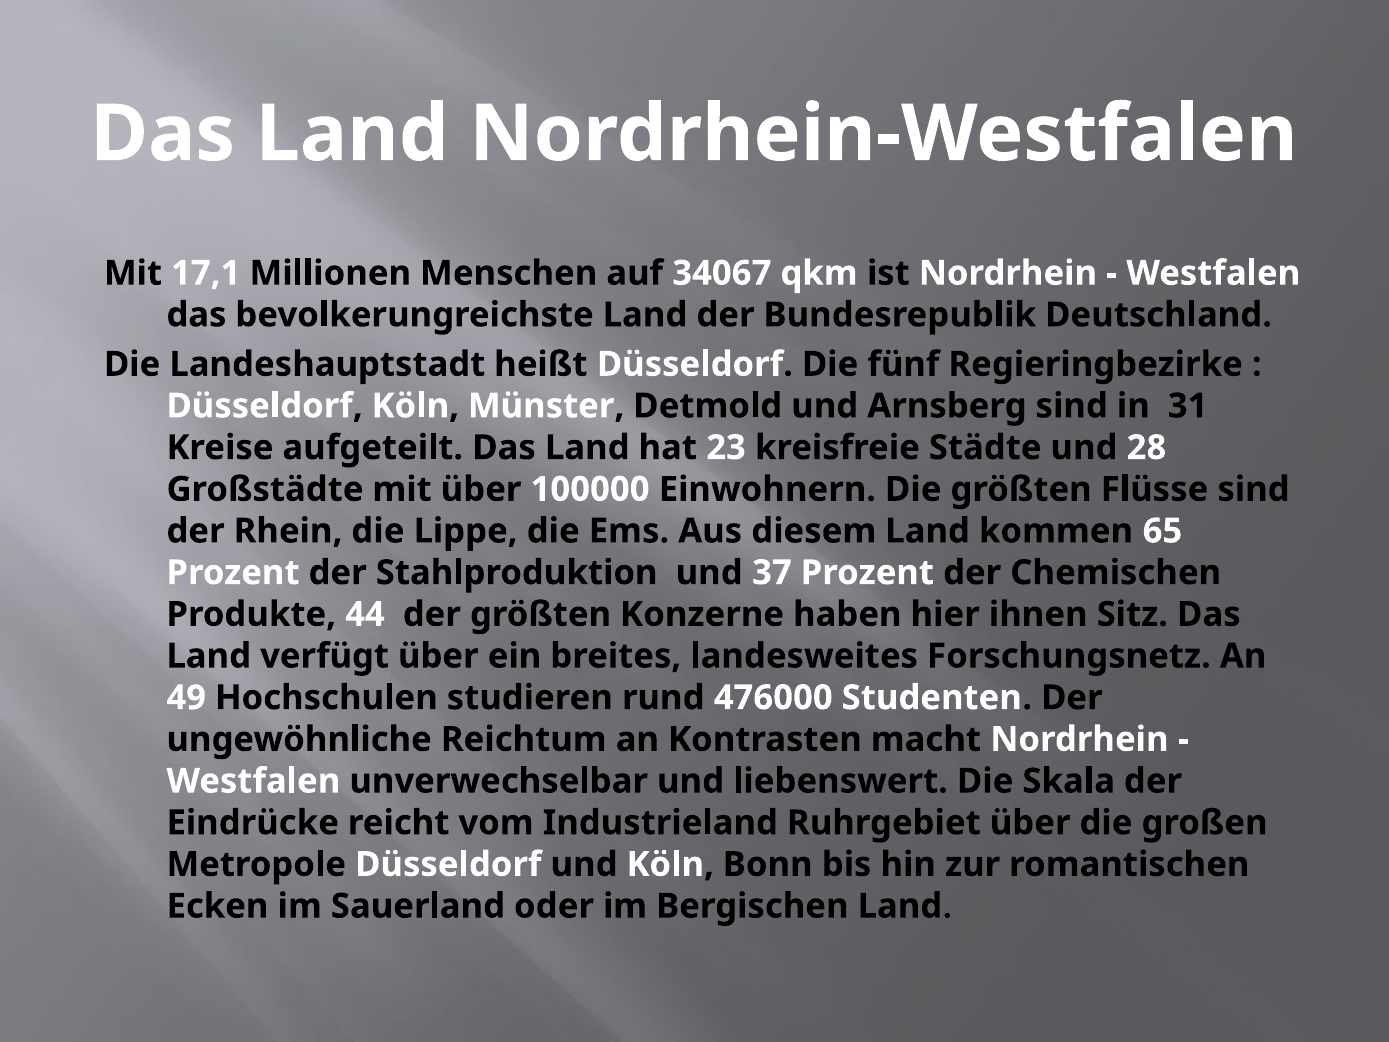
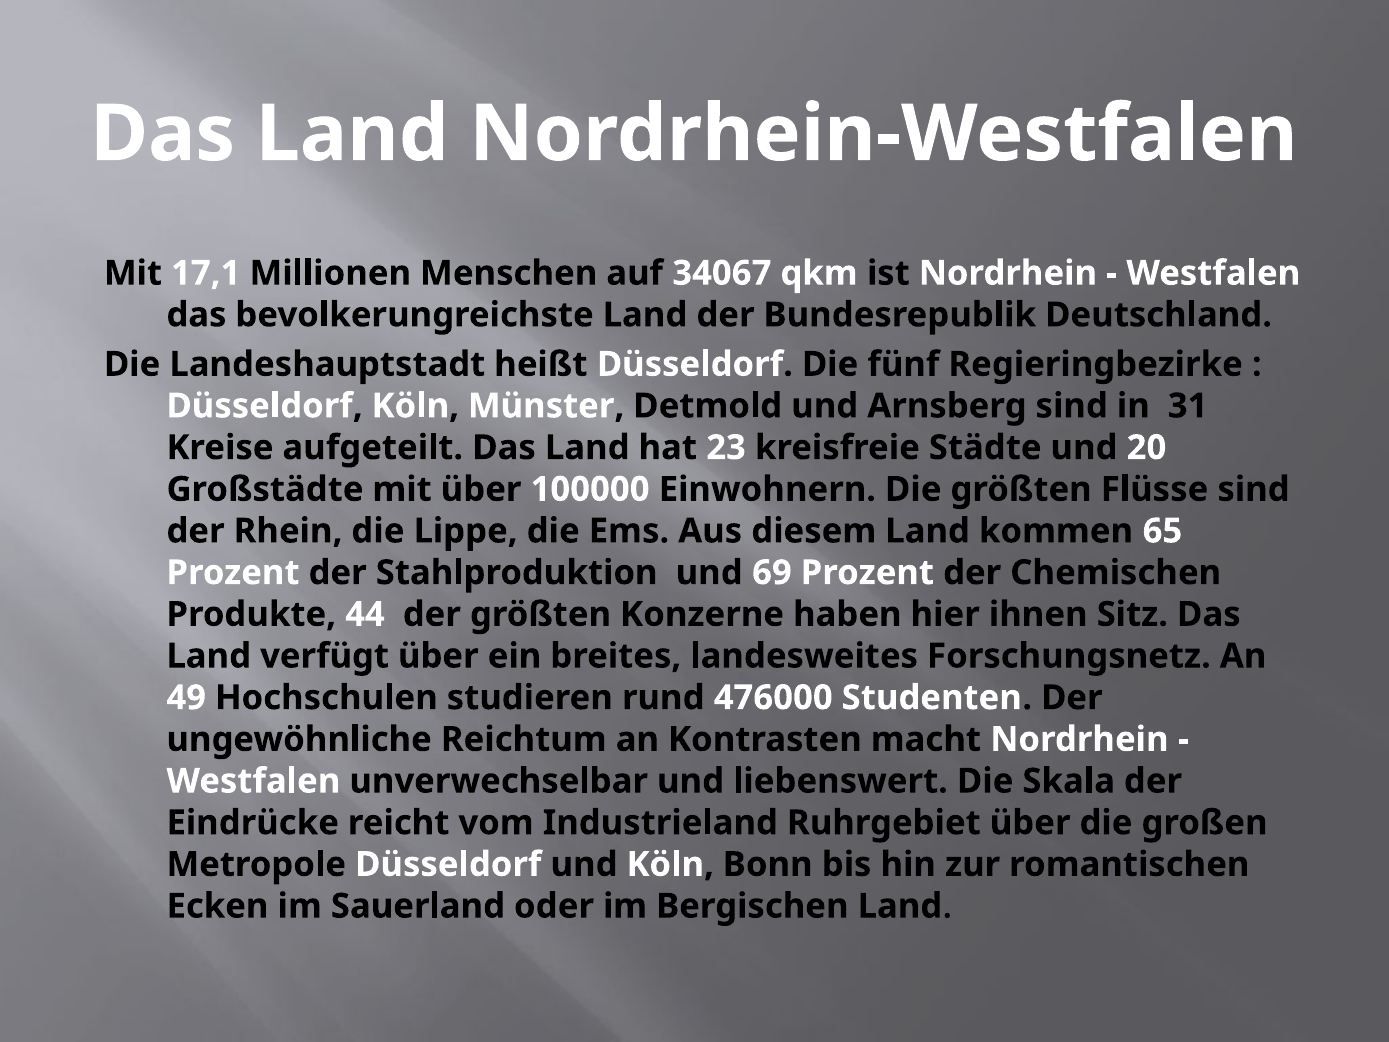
28: 28 -> 20
37: 37 -> 69
